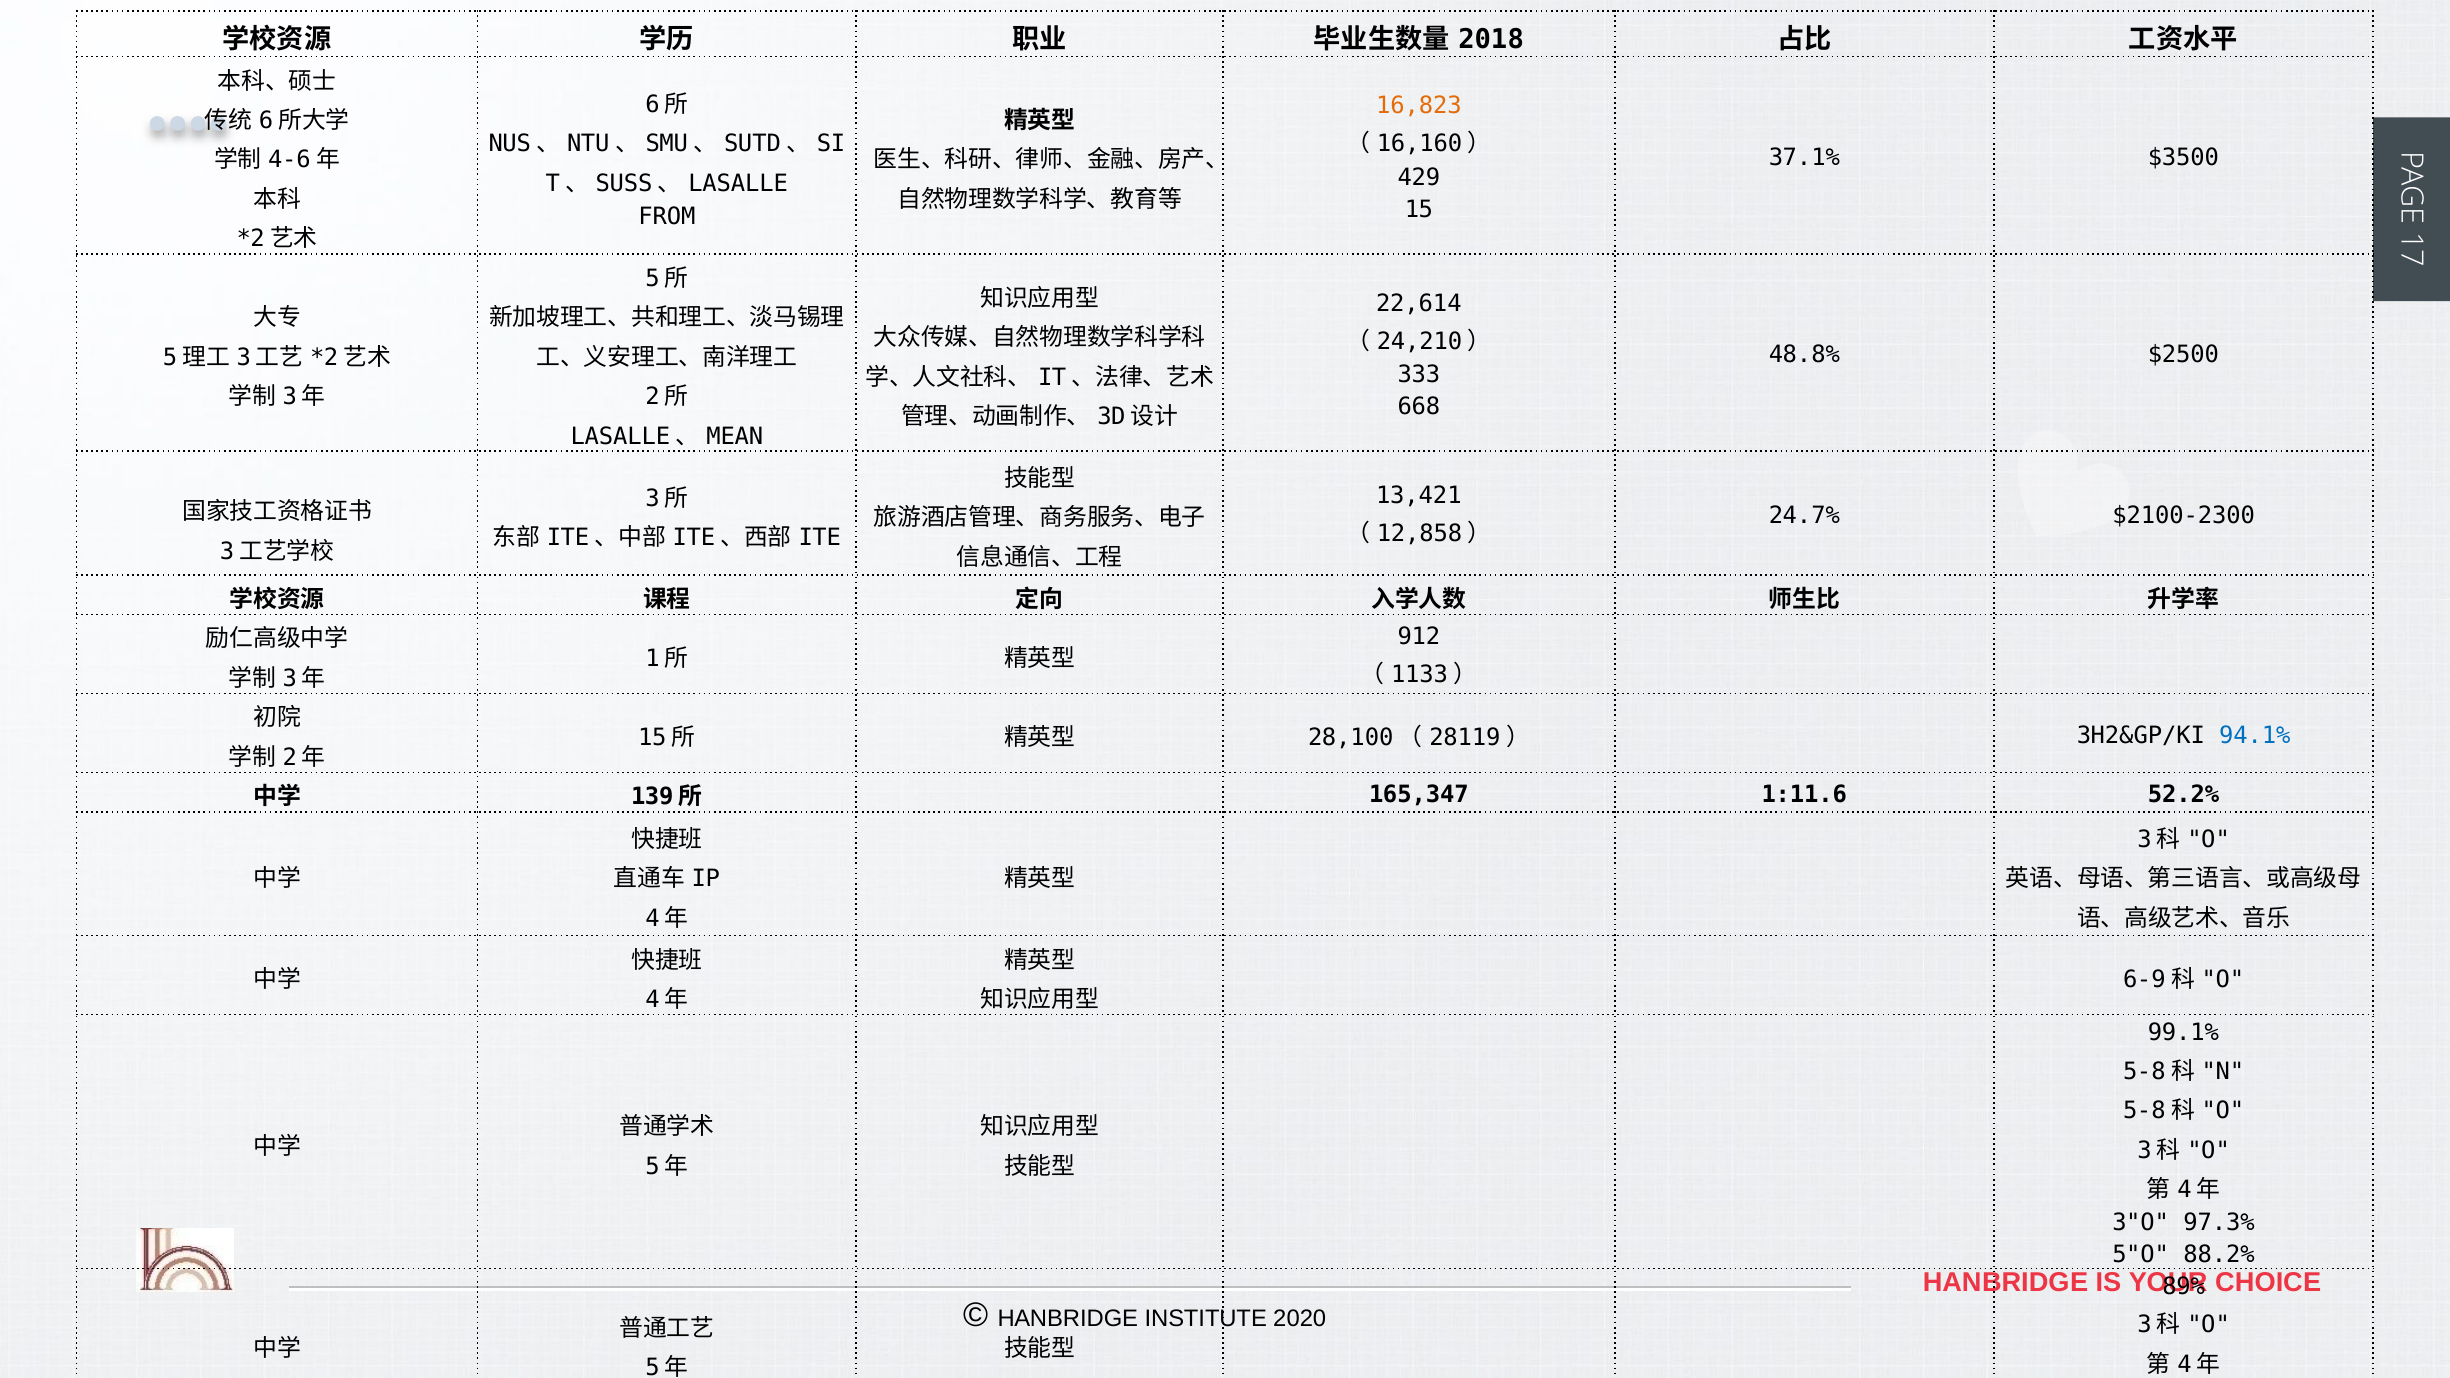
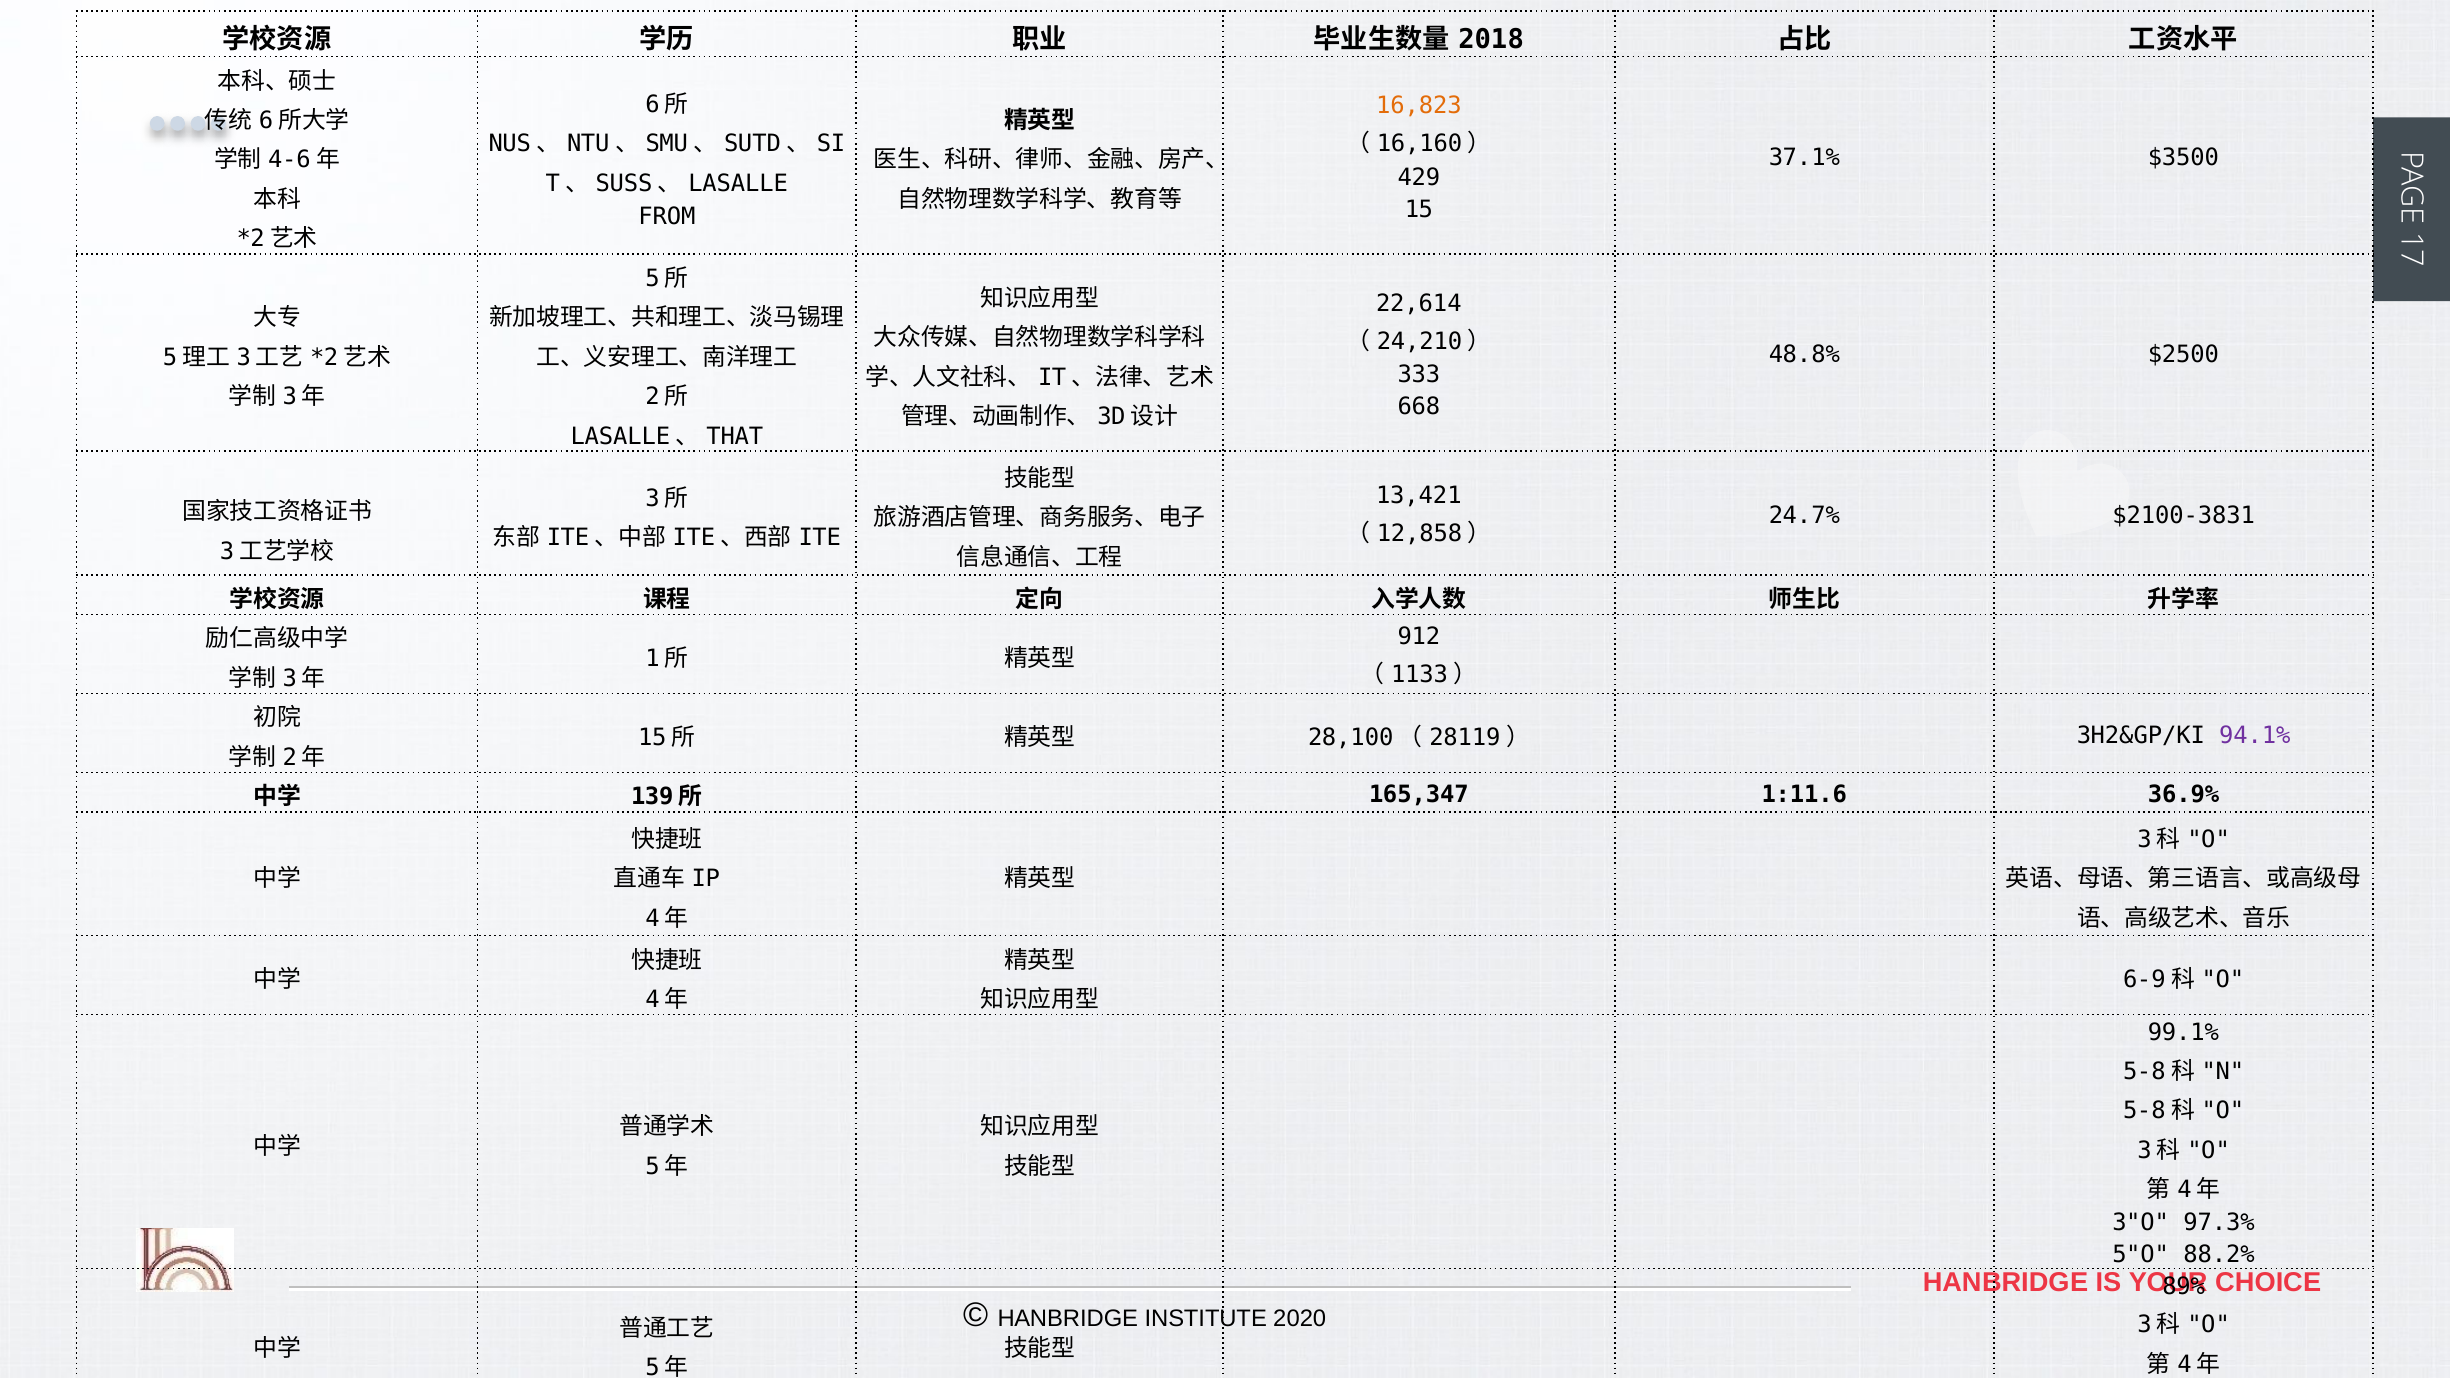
MEAN: MEAN -> THAT
$2100-2300: $2100-2300 -> $2100-3831
94.1% colour: blue -> purple
52.2%: 52.2% -> 36.9%
